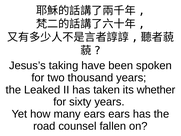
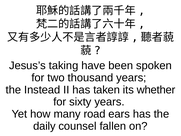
Leaked: Leaked -> Instead
many ears: ears -> road
road: road -> daily
